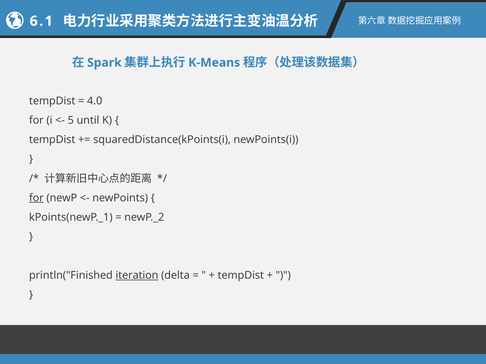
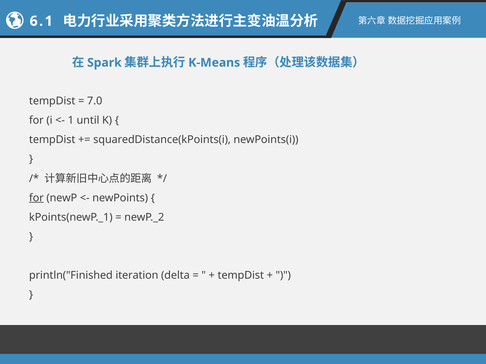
4.0: 4.0 -> 7.0
5: 5 -> 1
iteration underline: present -> none
